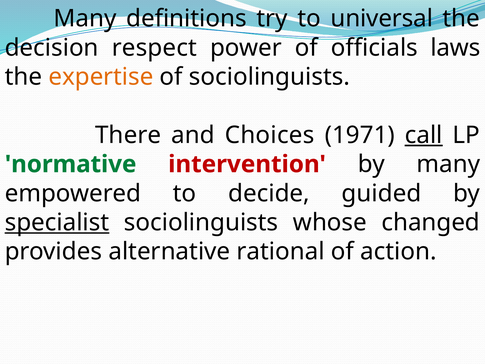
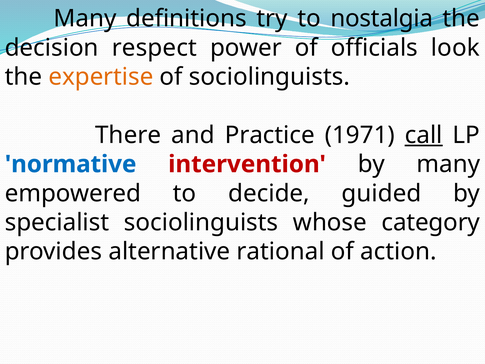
universal: universal -> nostalgia
laws: laws -> look
Choices: Choices -> Practice
normative colour: green -> blue
specialist underline: present -> none
changed: changed -> category
